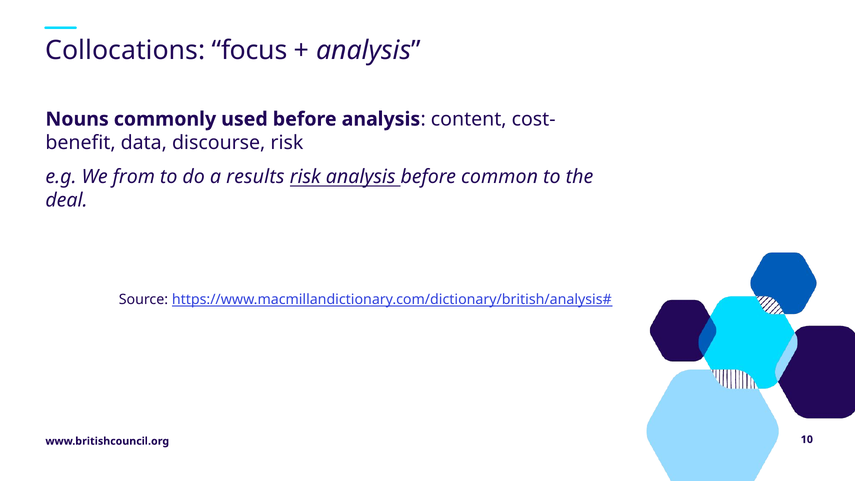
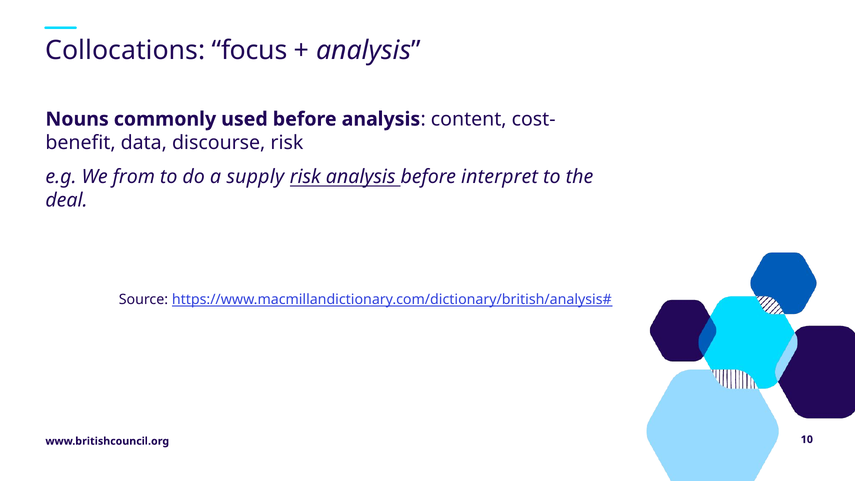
results: results -> supply
common: common -> interpret
